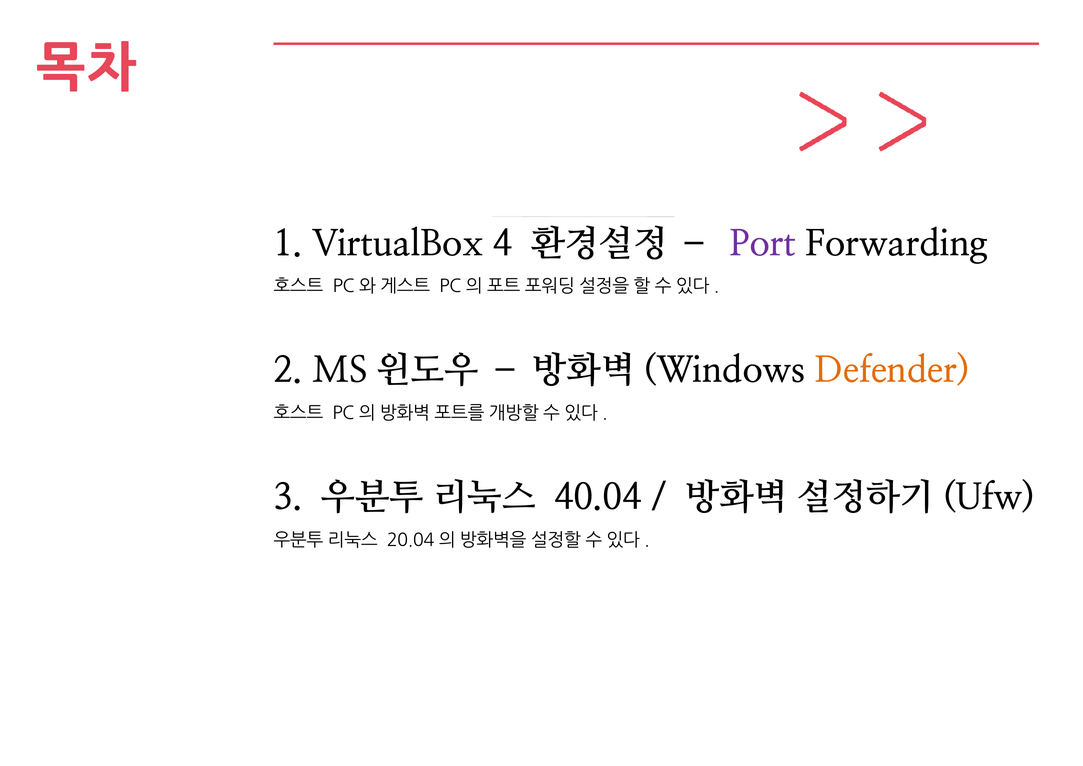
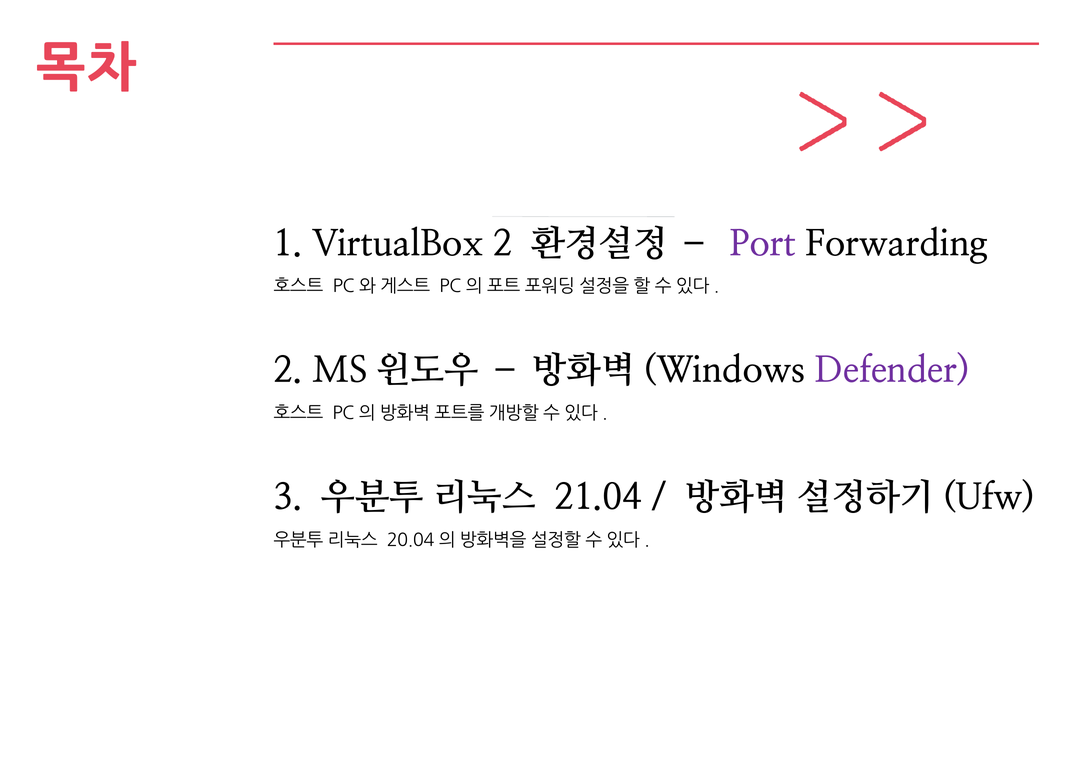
VirtualBox 4: 4 -> 2
Defender colour: orange -> purple
40.04: 40.04 -> 21.04
